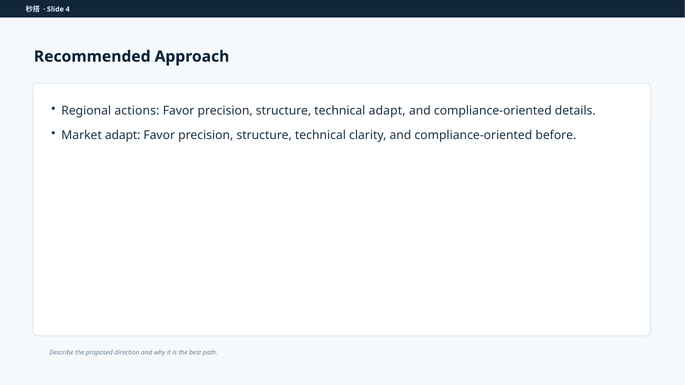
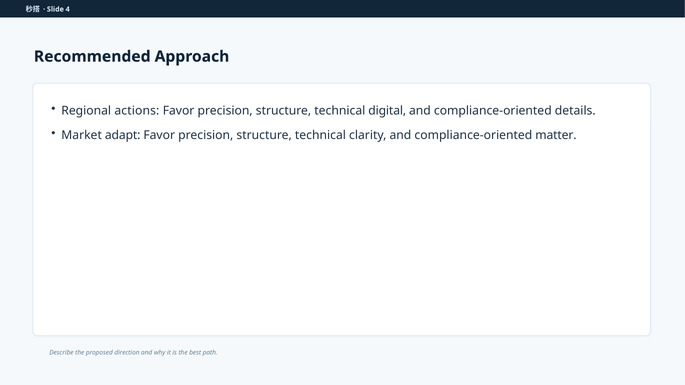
technical adapt: adapt -> digital
before: before -> matter
